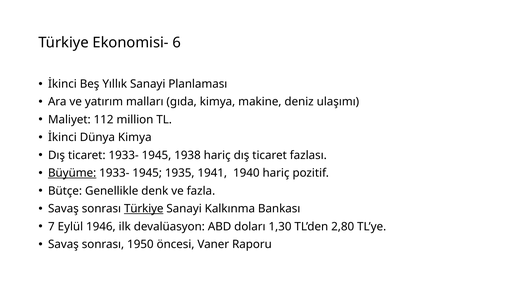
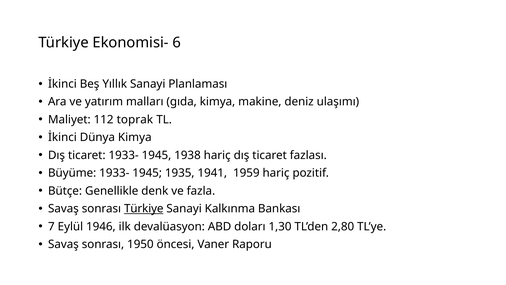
million: million -> toprak
Büyüme underline: present -> none
1940: 1940 -> 1959
